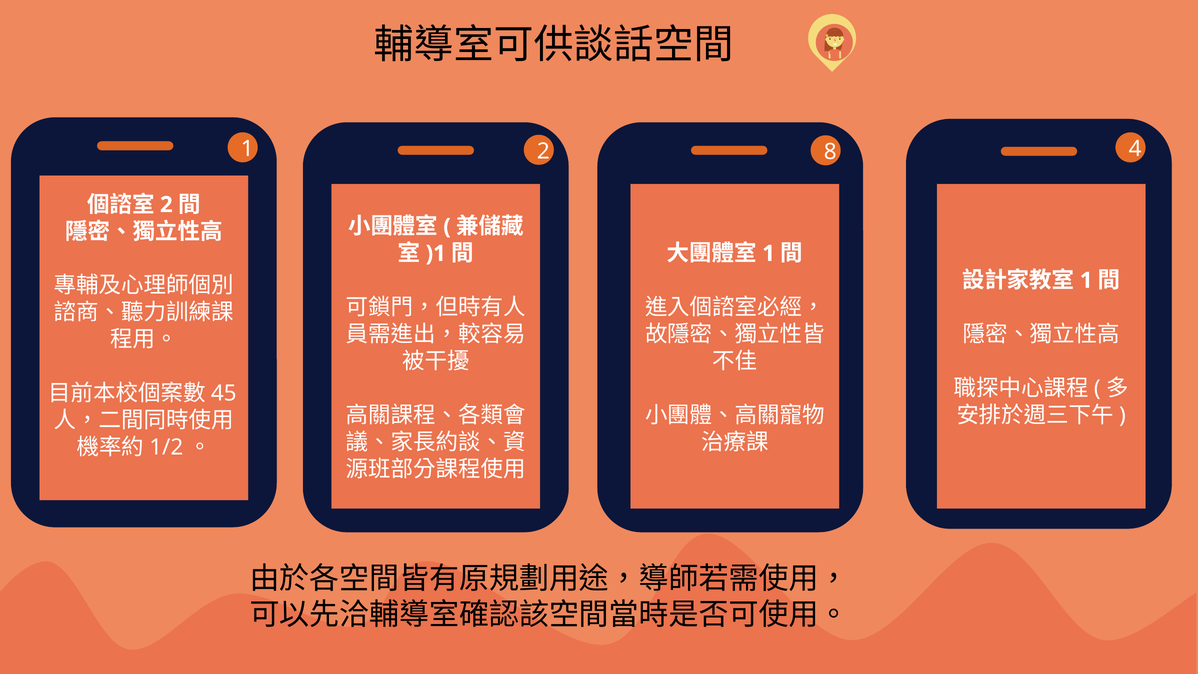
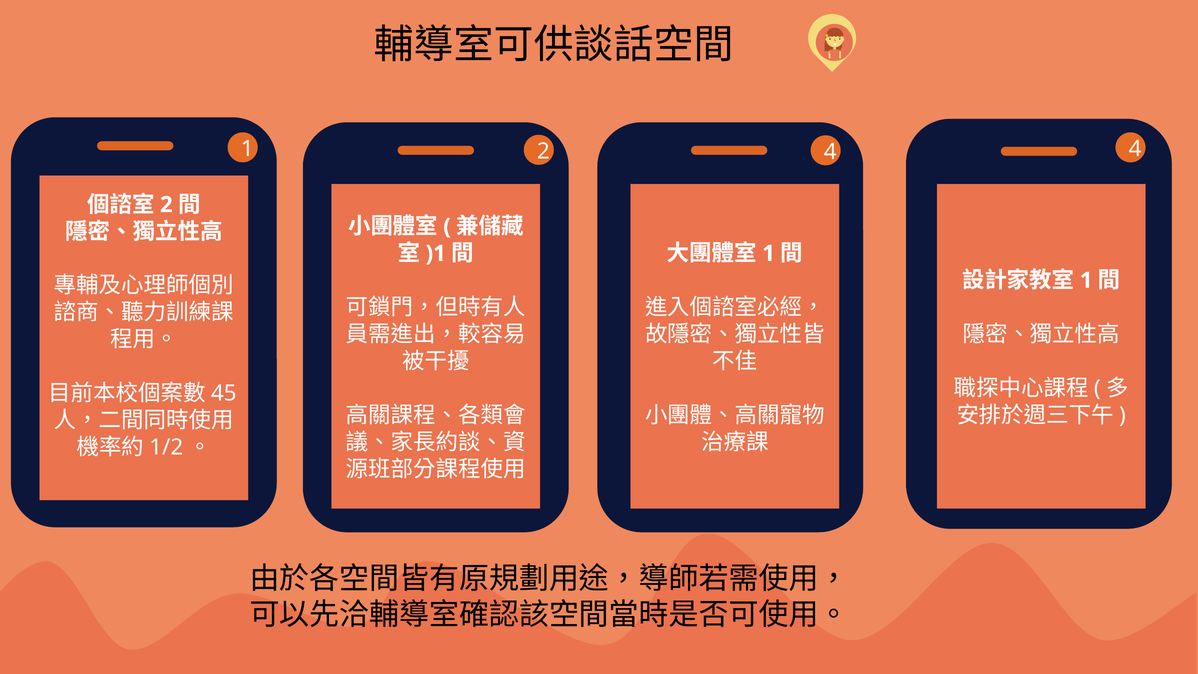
2 8: 8 -> 4
